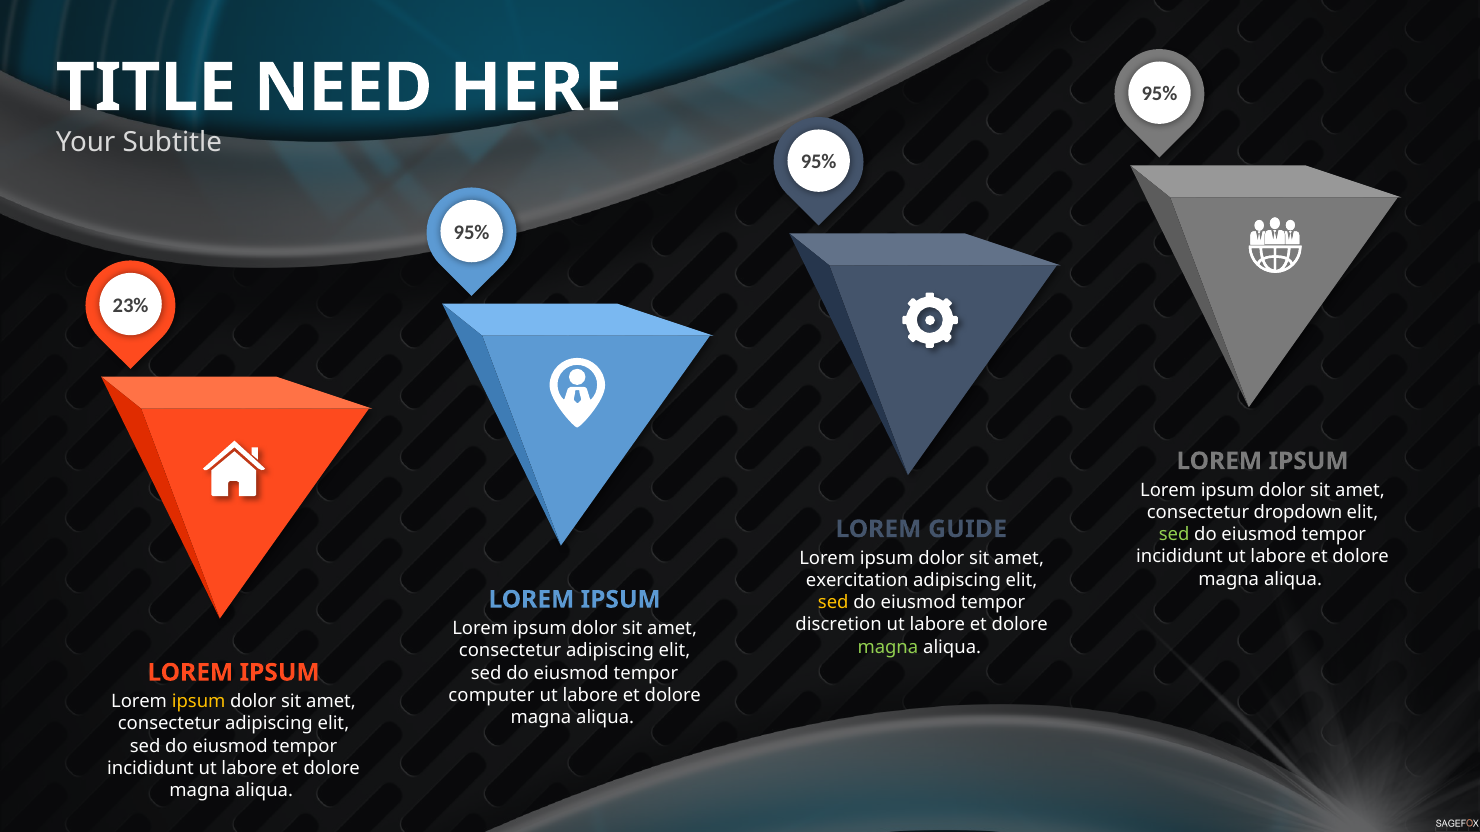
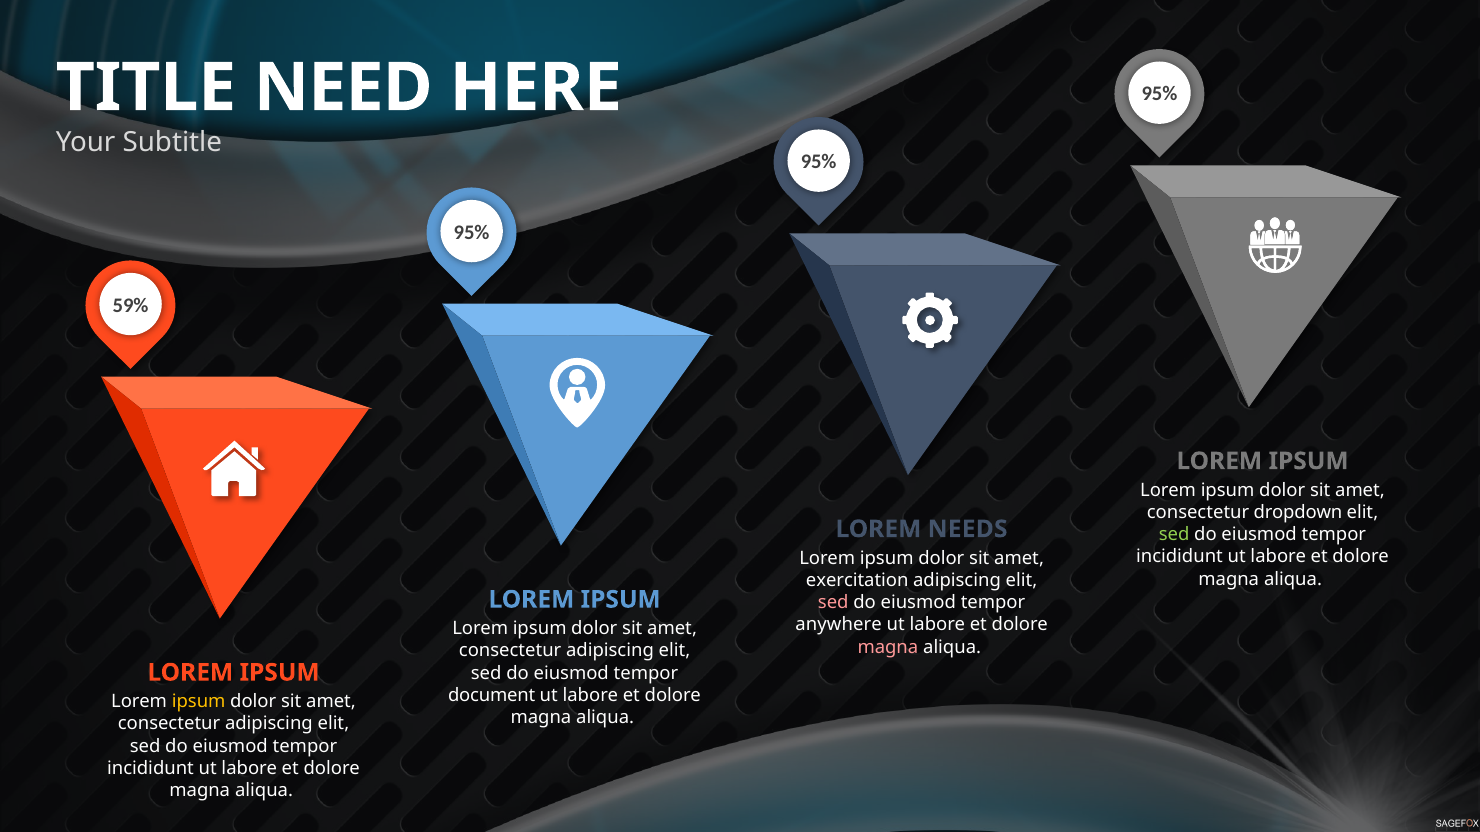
23%: 23% -> 59%
GUIDE: GUIDE -> NEEDS
sed at (833, 603) colour: yellow -> pink
discretion: discretion -> anywhere
magna at (888, 647) colour: light green -> pink
computer: computer -> document
